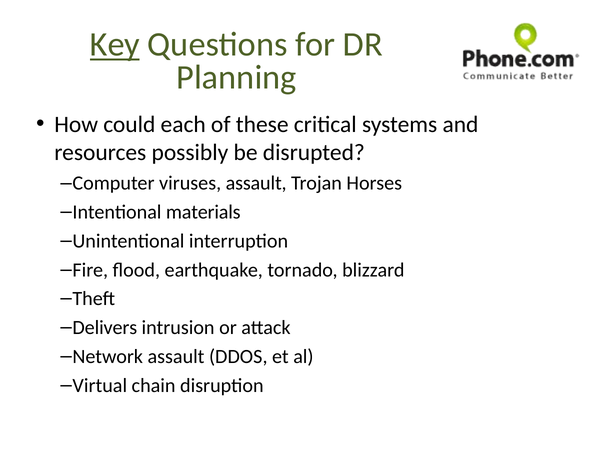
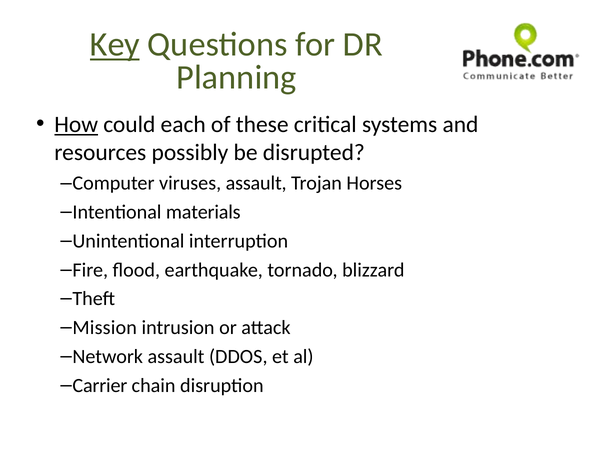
How underline: none -> present
Delivers: Delivers -> Mission
Virtual: Virtual -> Carrier
